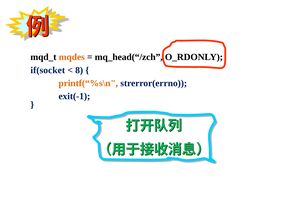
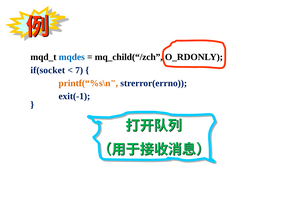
mqdes colour: orange -> blue
mq_head(“/zch: mq_head(“/zch -> mq_child(“/zch
8: 8 -> 7
